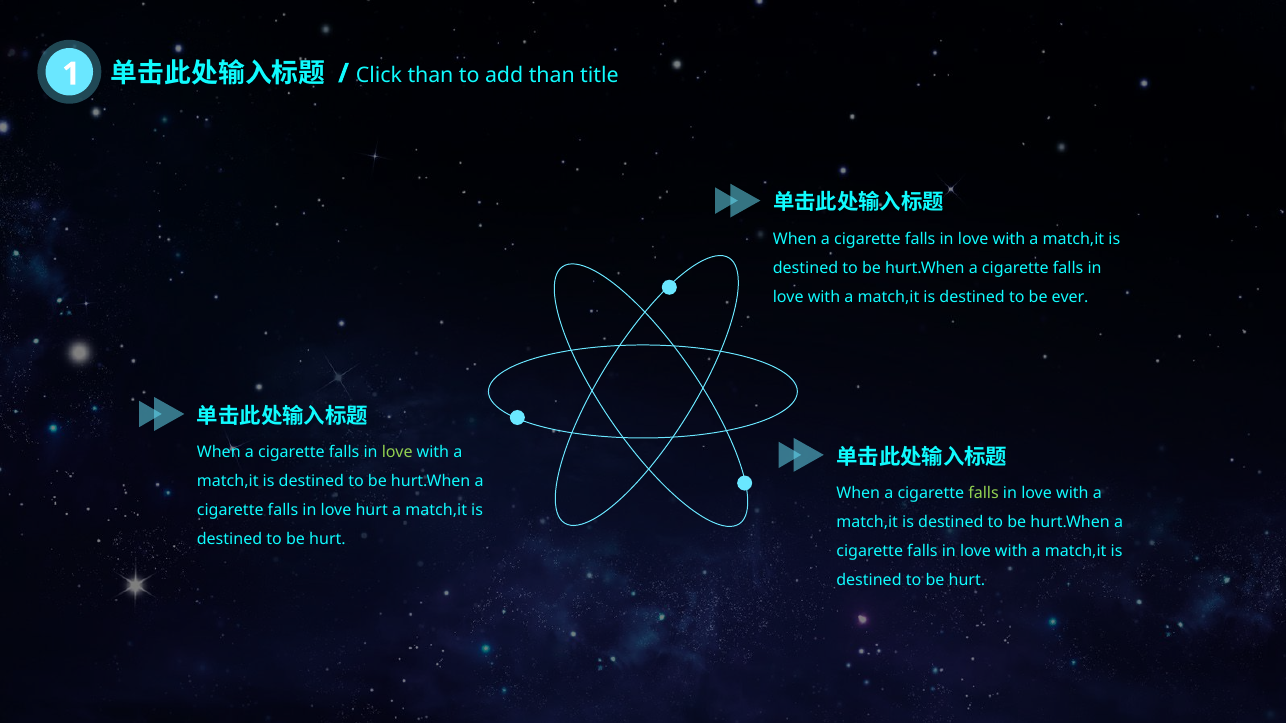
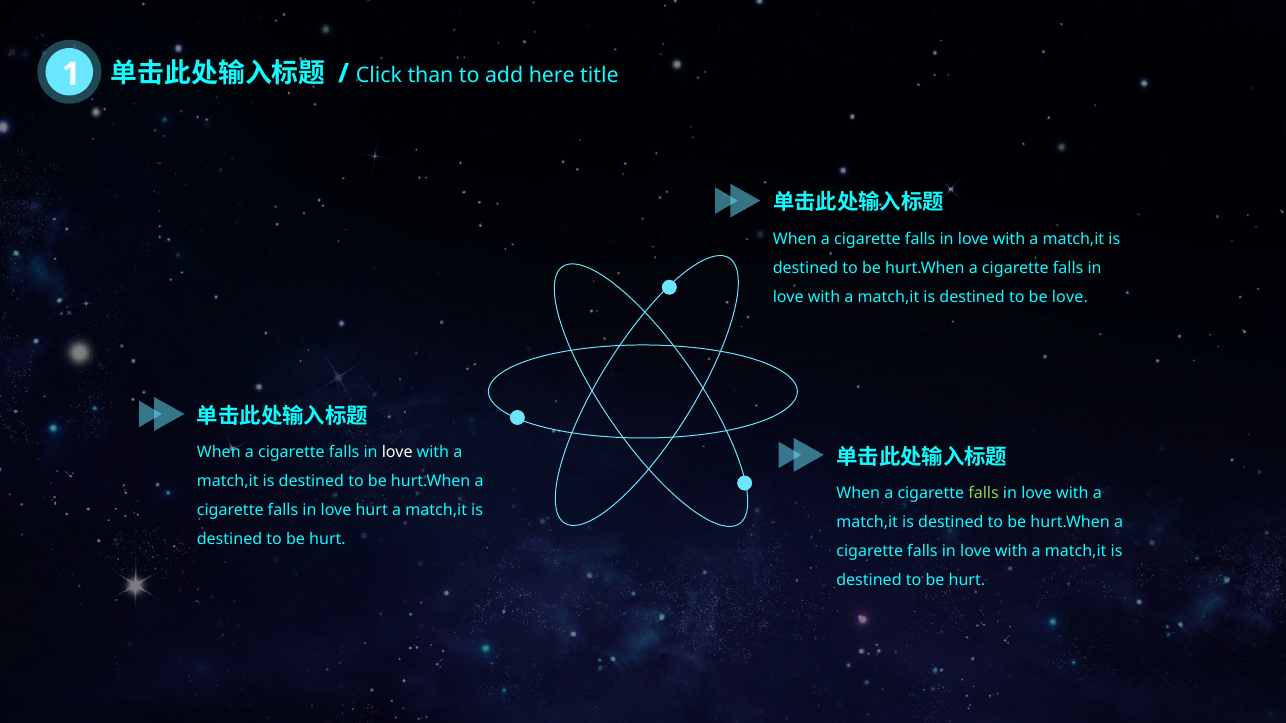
add than: than -> here
be ever: ever -> love
love at (397, 452) colour: light green -> white
